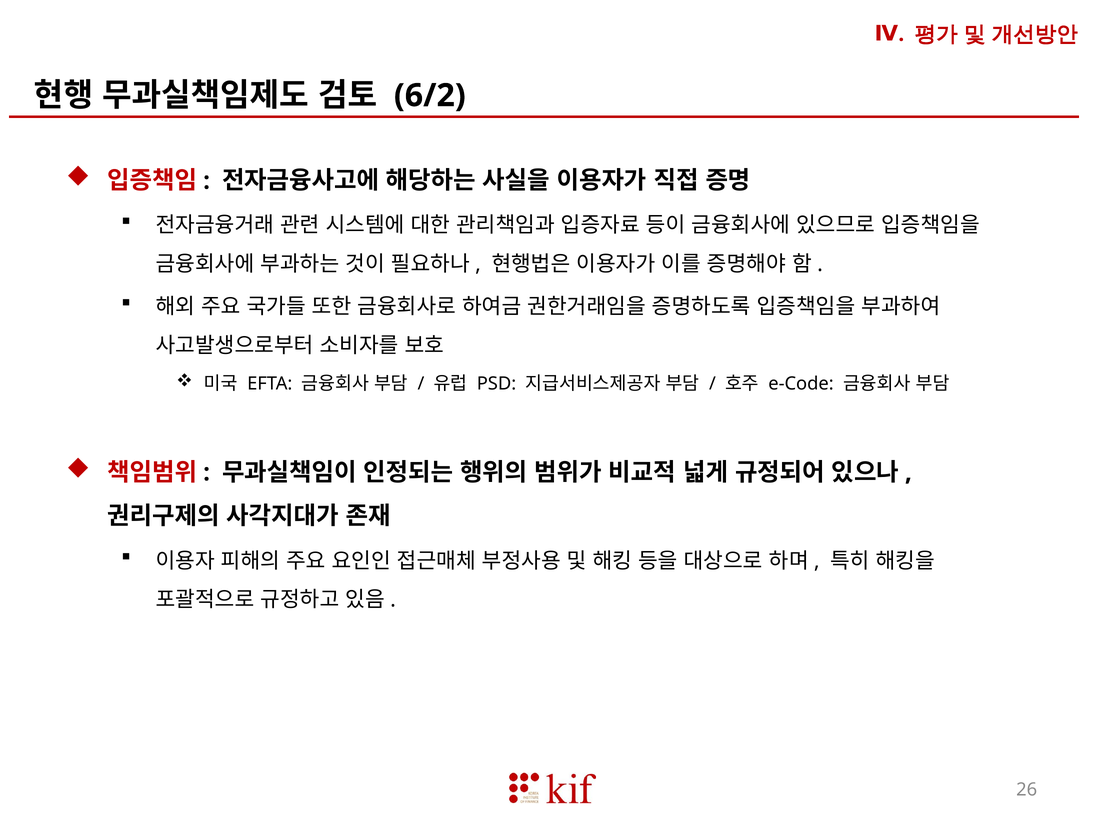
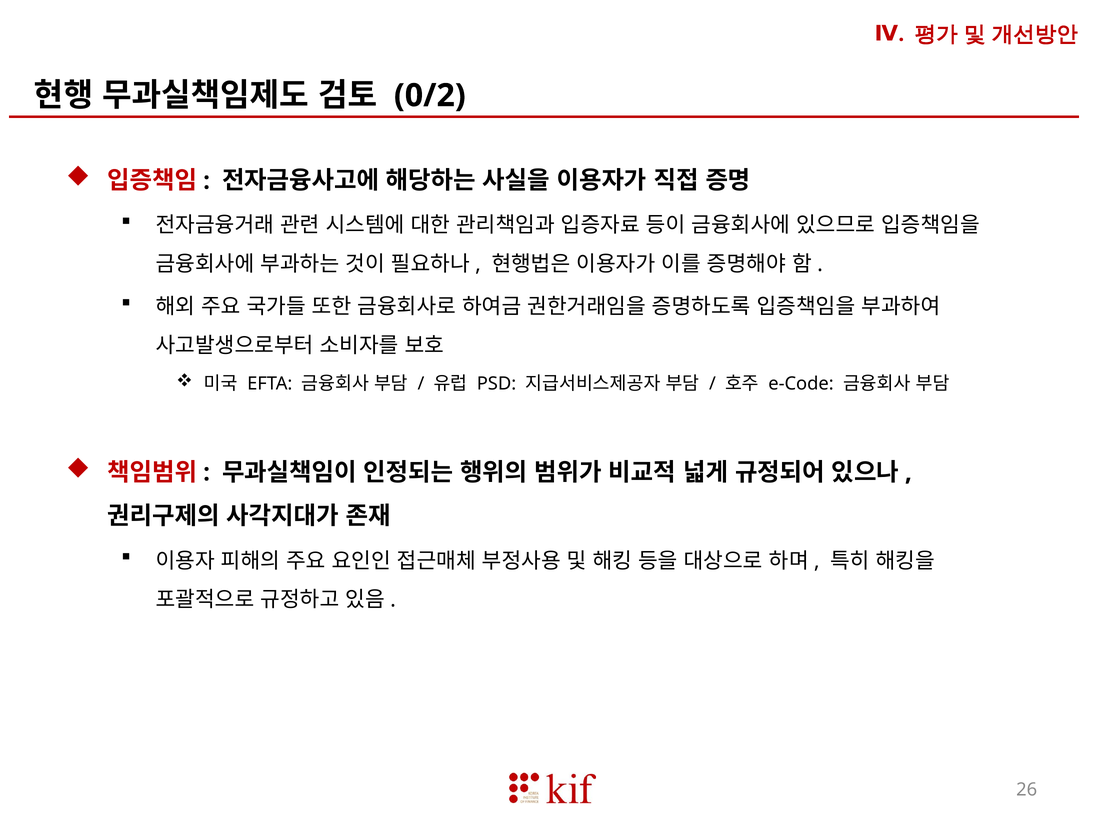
6/2: 6/2 -> 0/2
